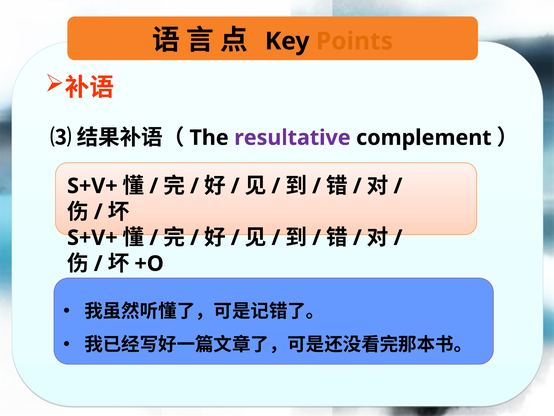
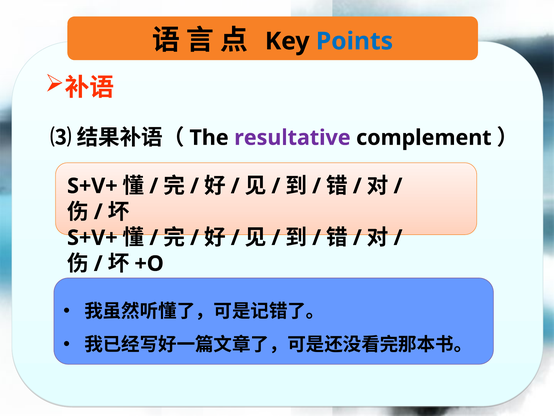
Points colour: orange -> blue
